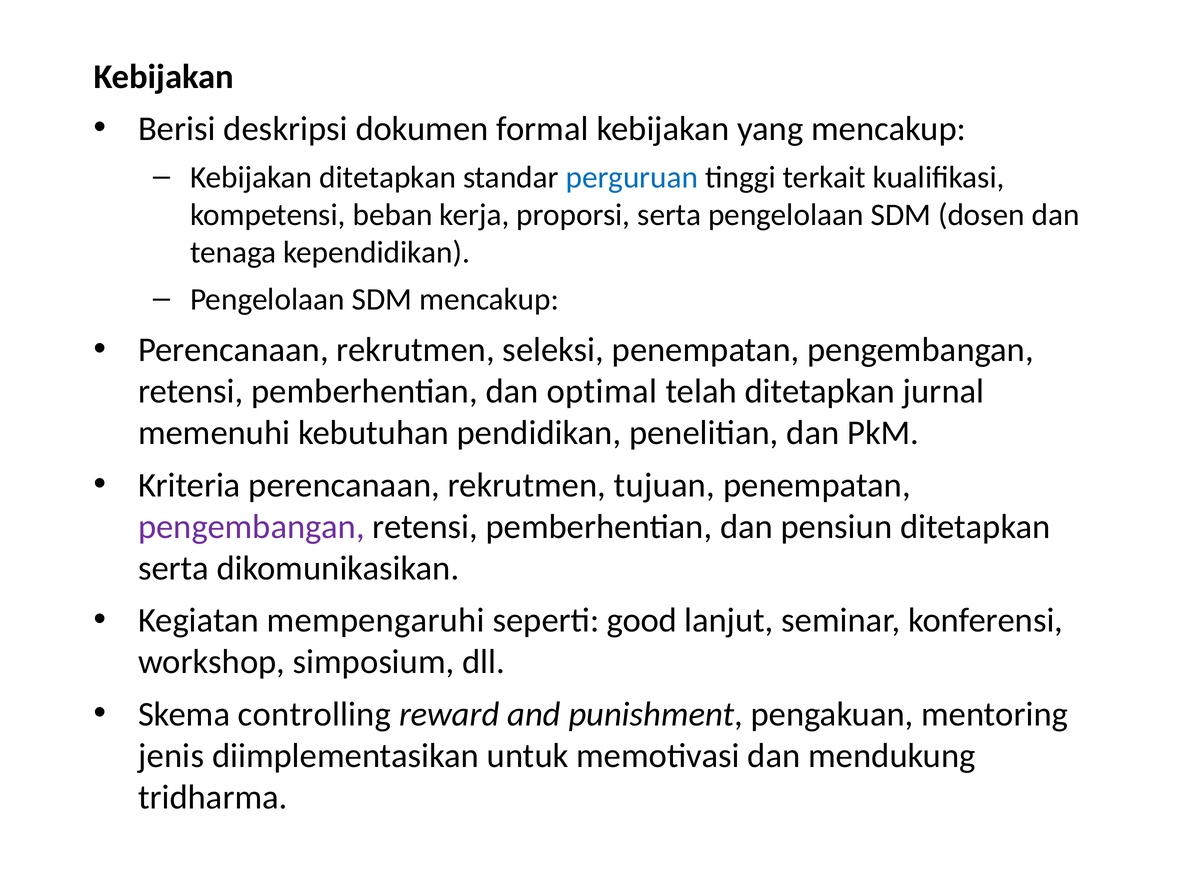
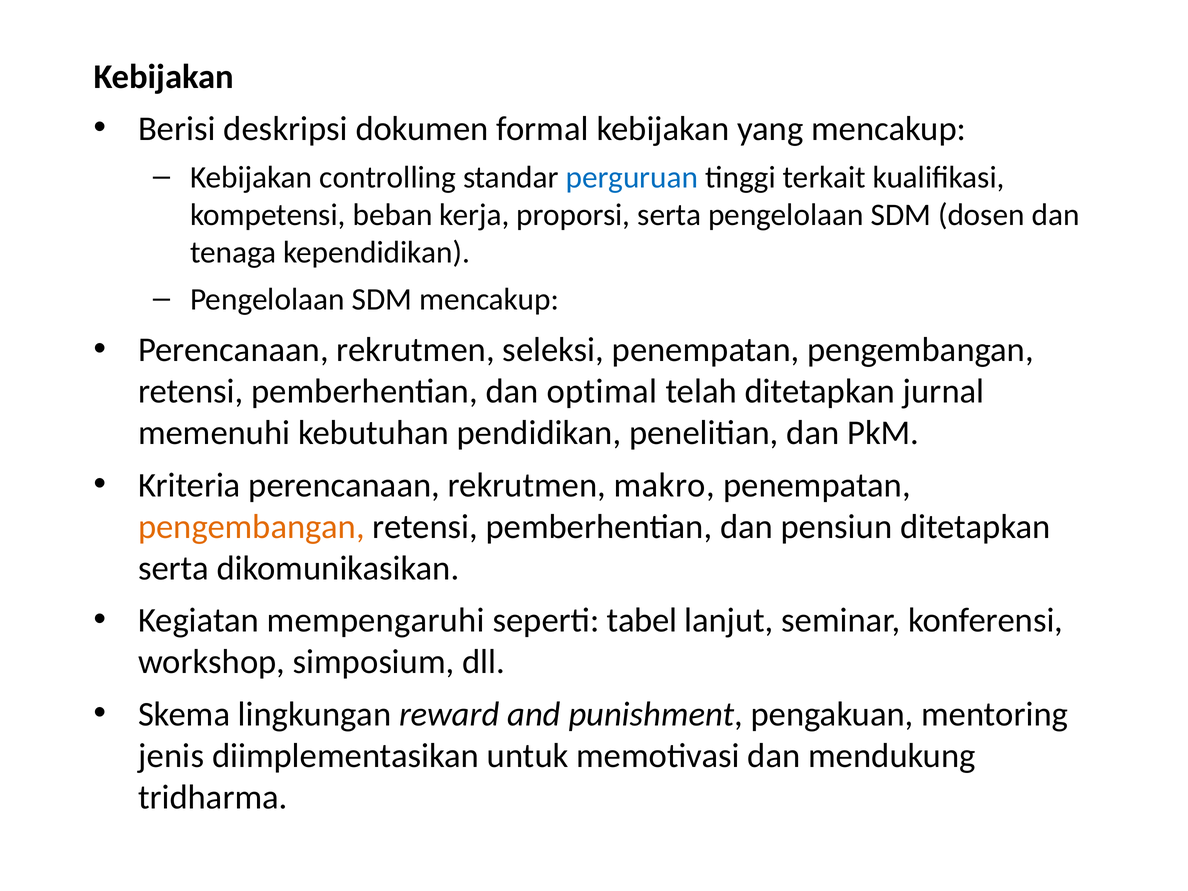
Kebijakan ditetapkan: ditetapkan -> controlling
tujuan: tujuan -> makro
pengembangan at (251, 527) colour: purple -> orange
good: good -> tabel
controlling: controlling -> lingkungan
